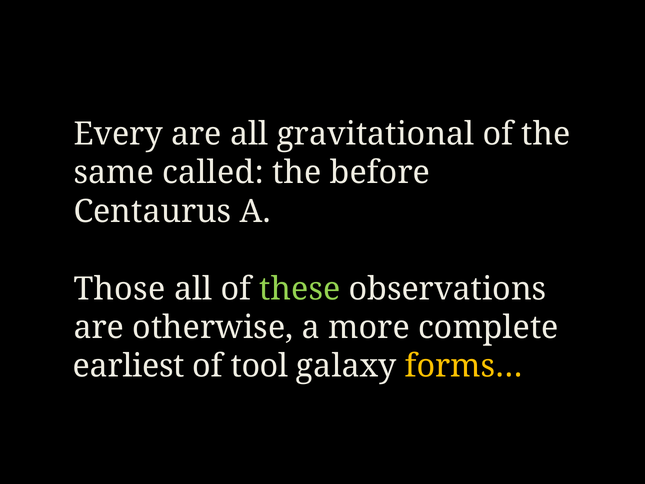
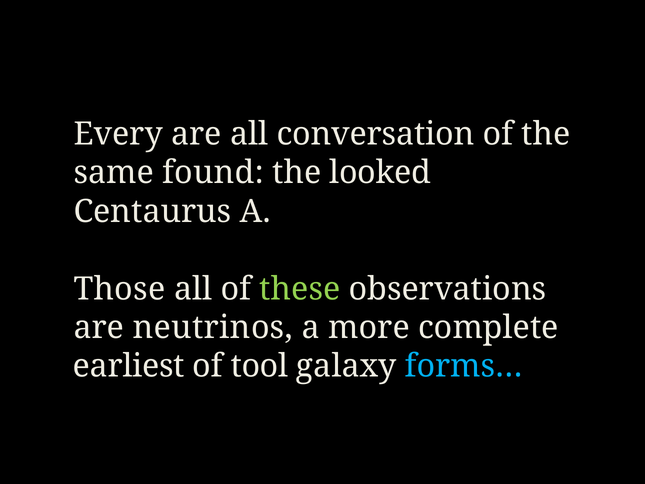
gravitational: gravitational -> conversation
called: called -> found
before: before -> looked
otherwise: otherwise -> neutrinos
forms… colour: yellow -> light blue
